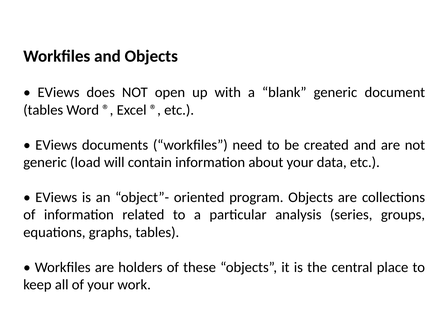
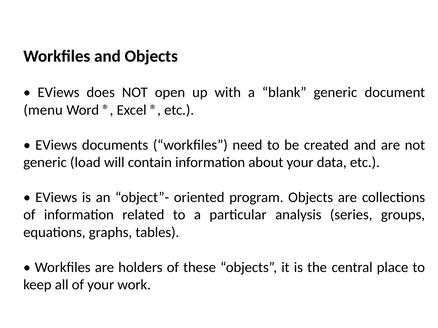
tables at (43, 110): tables -> menu
